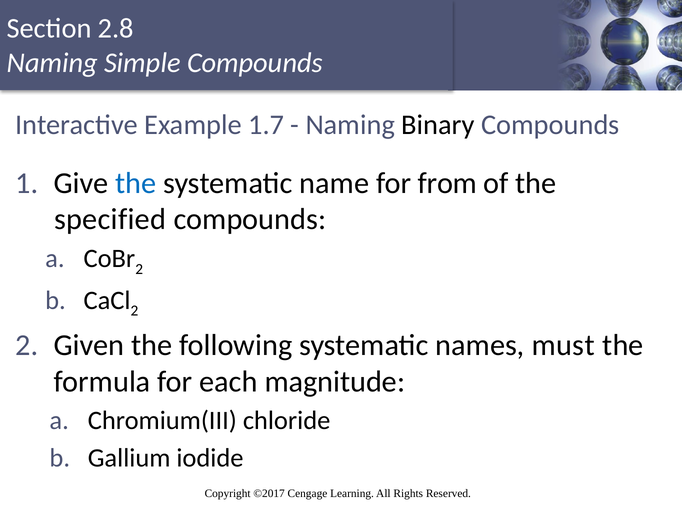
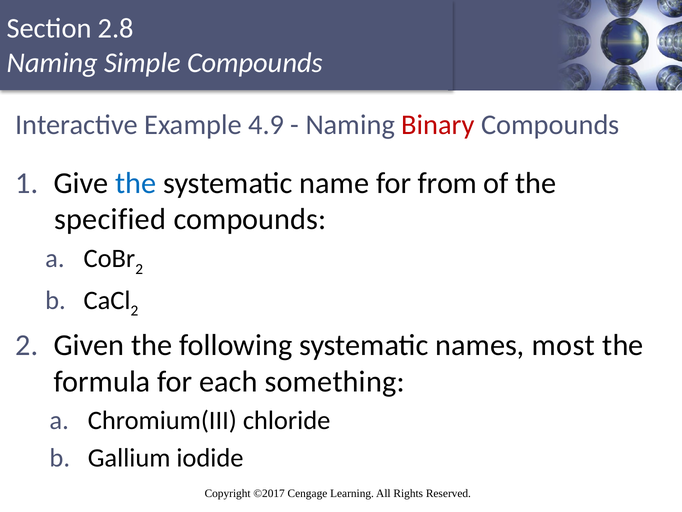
1.7: 1.7 -> 4.9
Binary colour: black -> red
must: must -> most
magnitude: magnitude -> something
